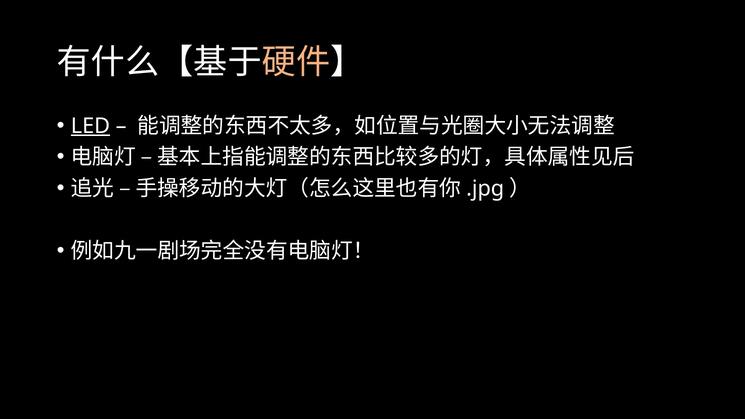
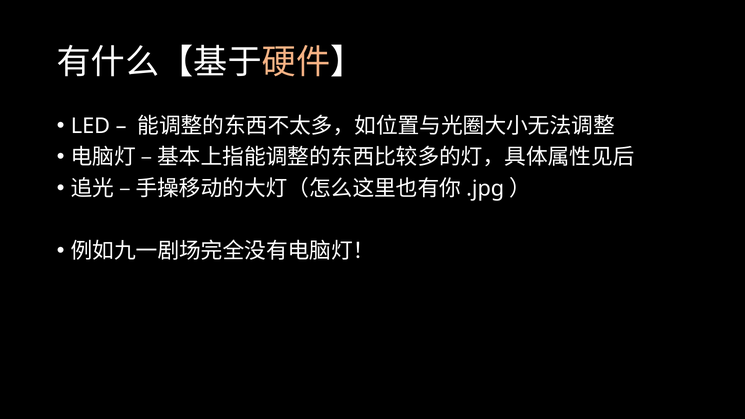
LED underline: present -> none
